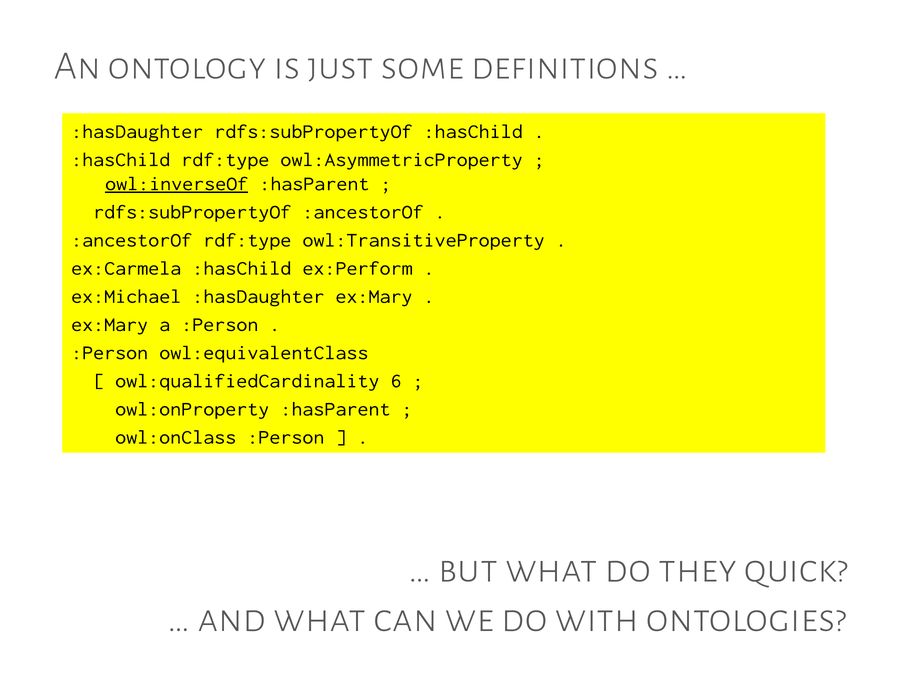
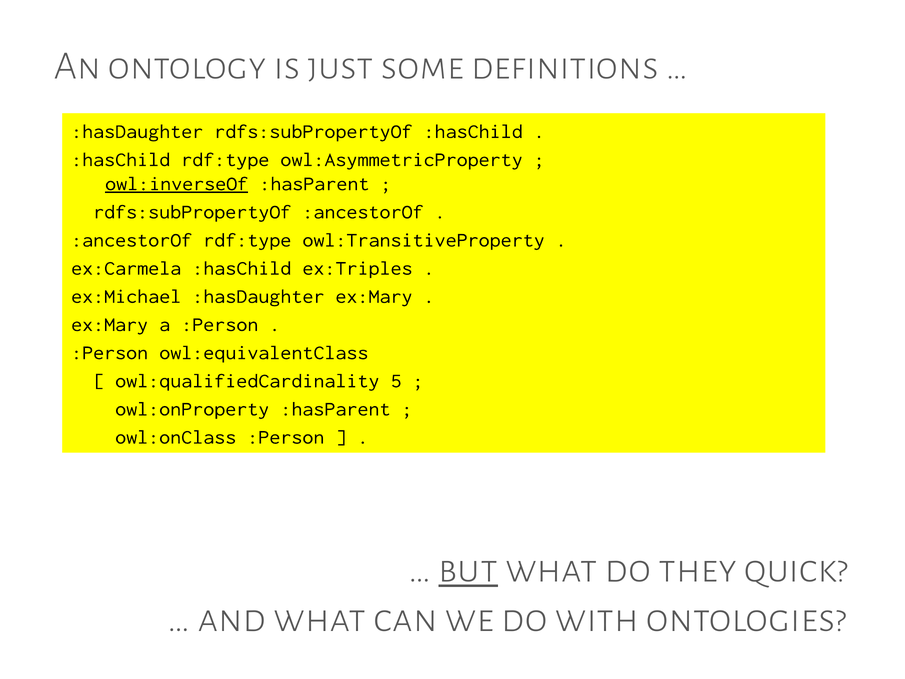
ex:Perform: ex:Perform -> ex:Triples
6: 6 -> 5
but underline: none -> present
